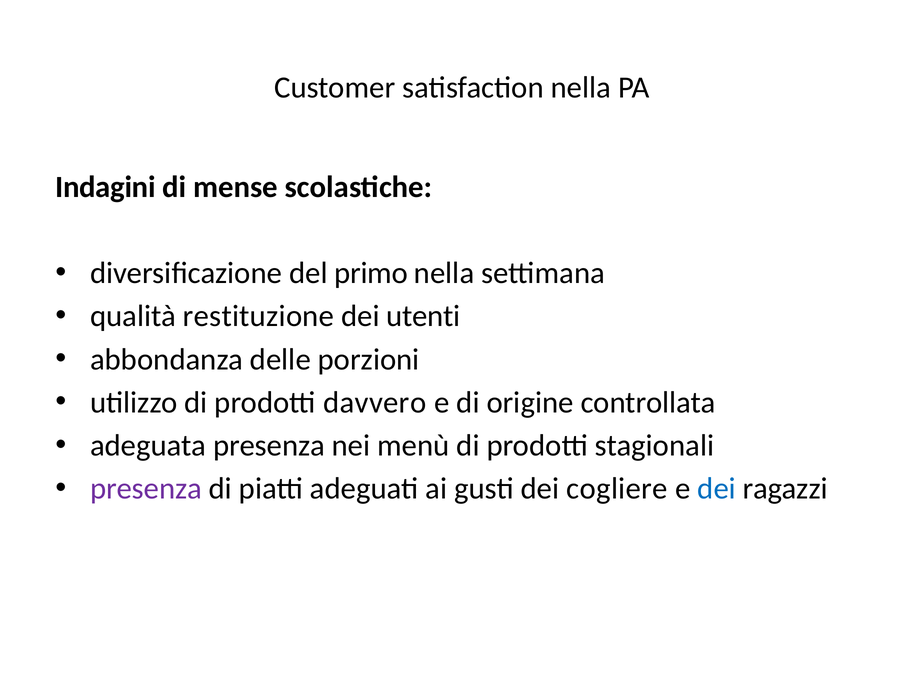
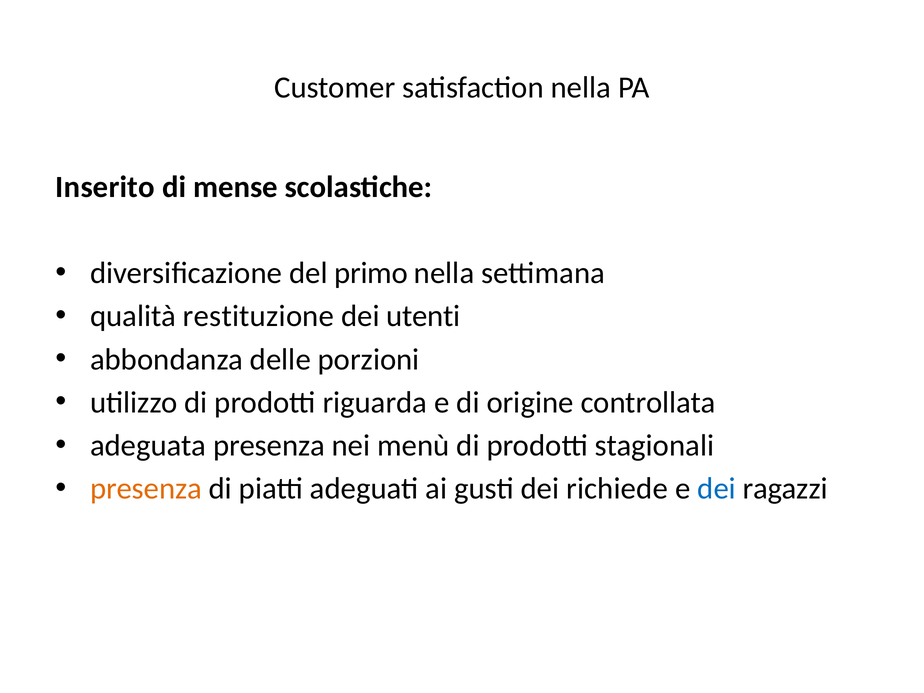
Indagini: Indagini -> Inserito
davvero: davvero -> riguarda
presenza at (146, 489) colour: purple -> orange
cogliere: cogliere -> richiede
